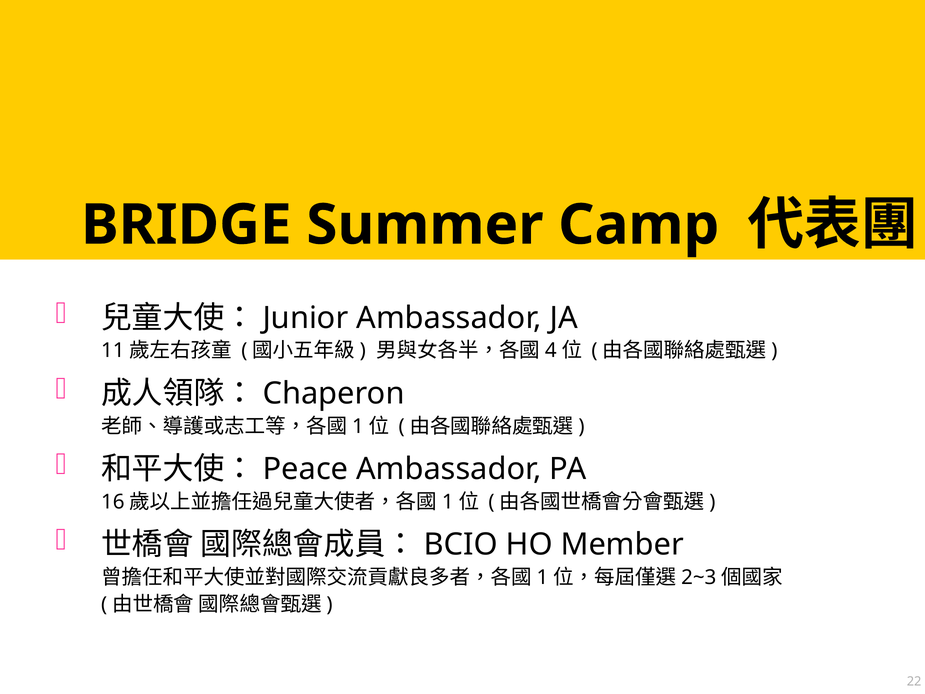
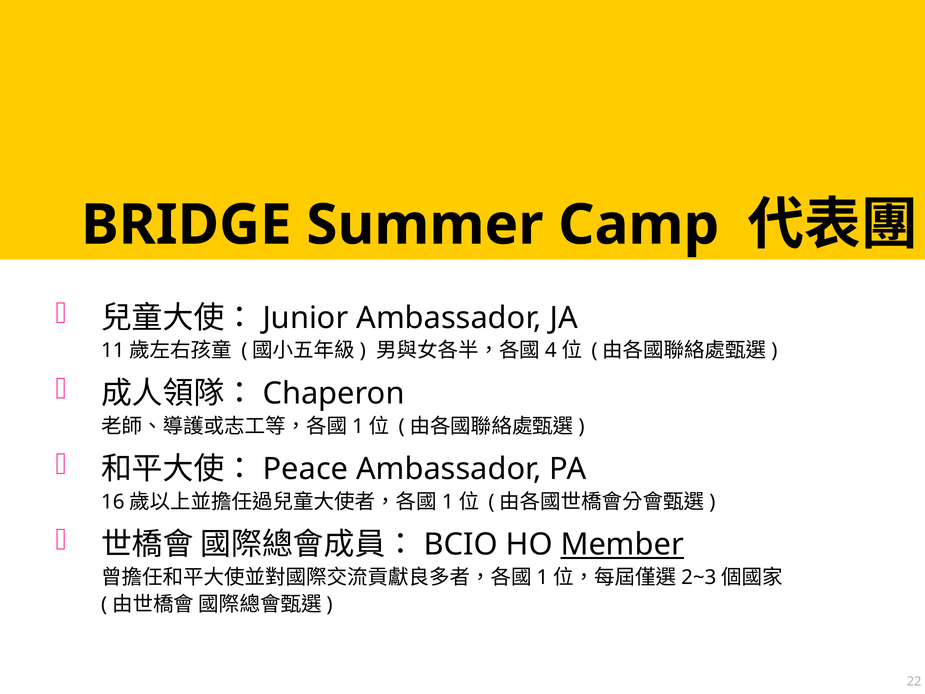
Member underline: none -> present
